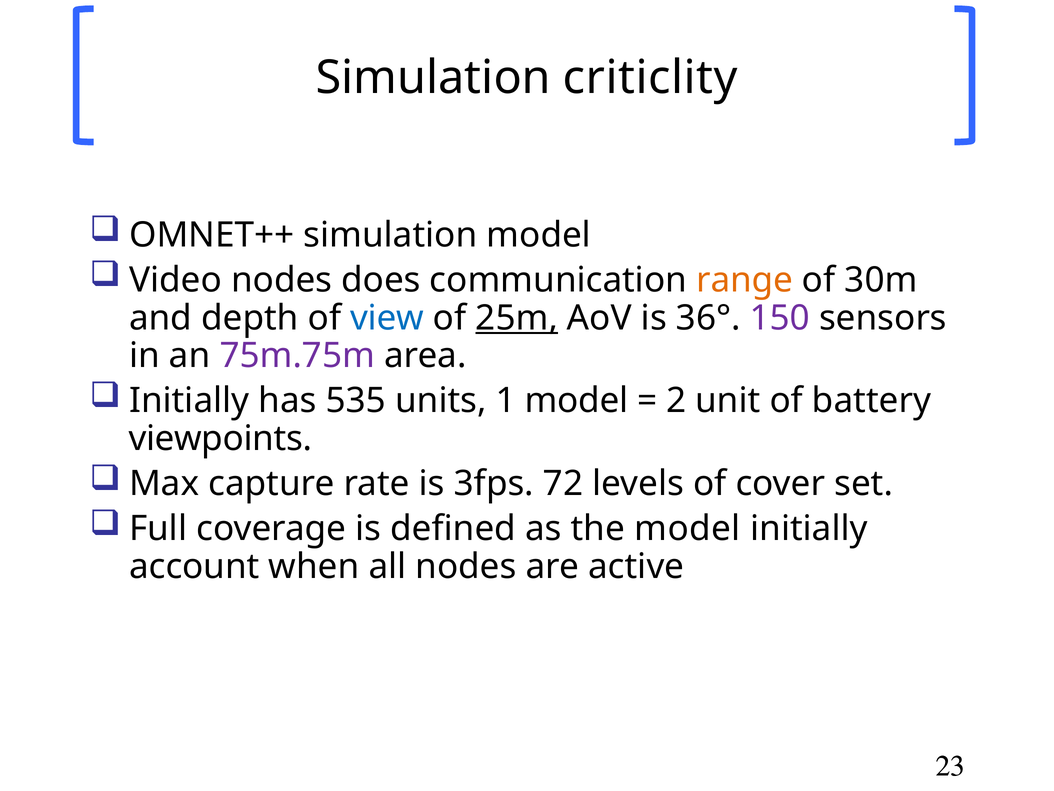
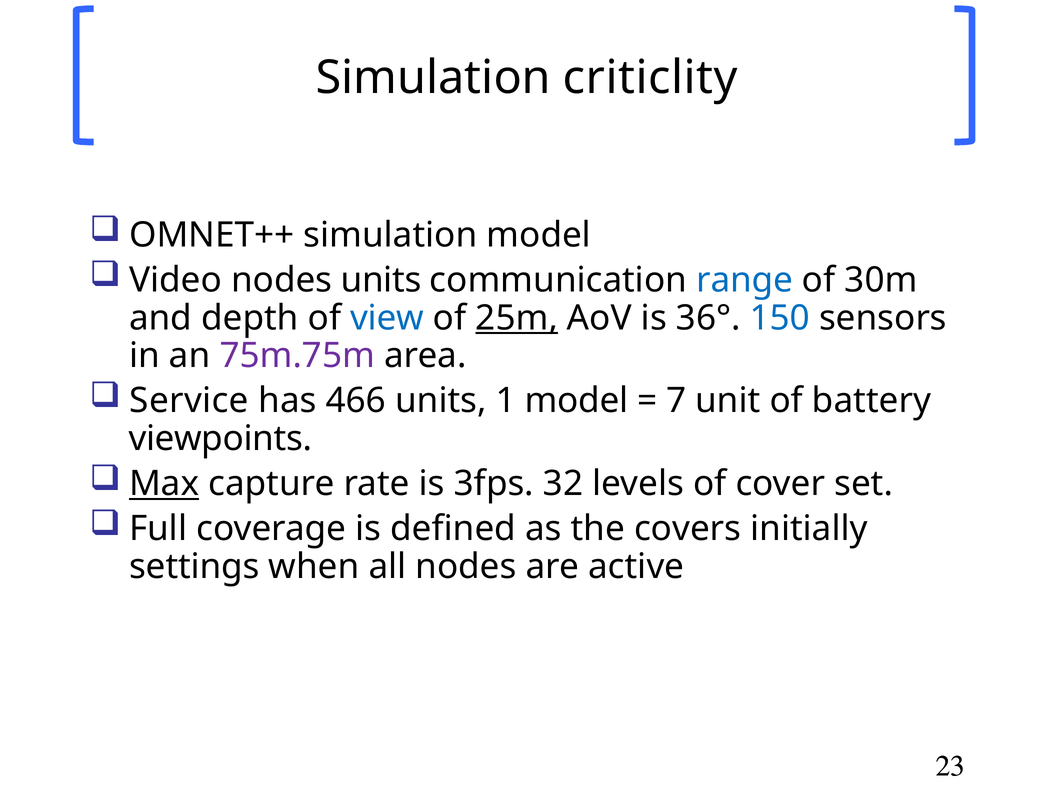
nodes does: does -> units
range colour: orange -> blue
150 colour: purple -> blue
Initially at (189, 401): Initially -> Service
535: 535 -> 466
2: 2 -> 7
Max underline: none -> present
72: 72 -> 32
the model: model -> covers
account: account -> settings
